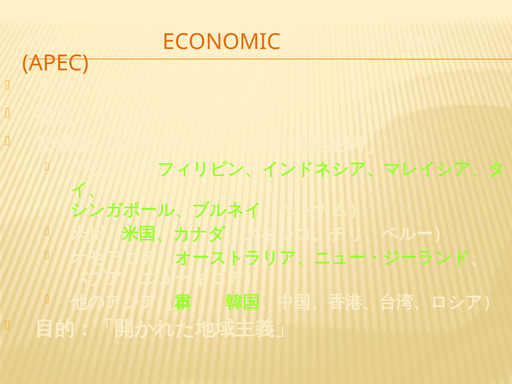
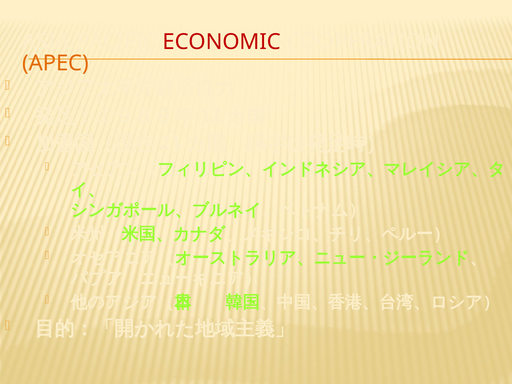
ECONOMIC colour: orange -> red
